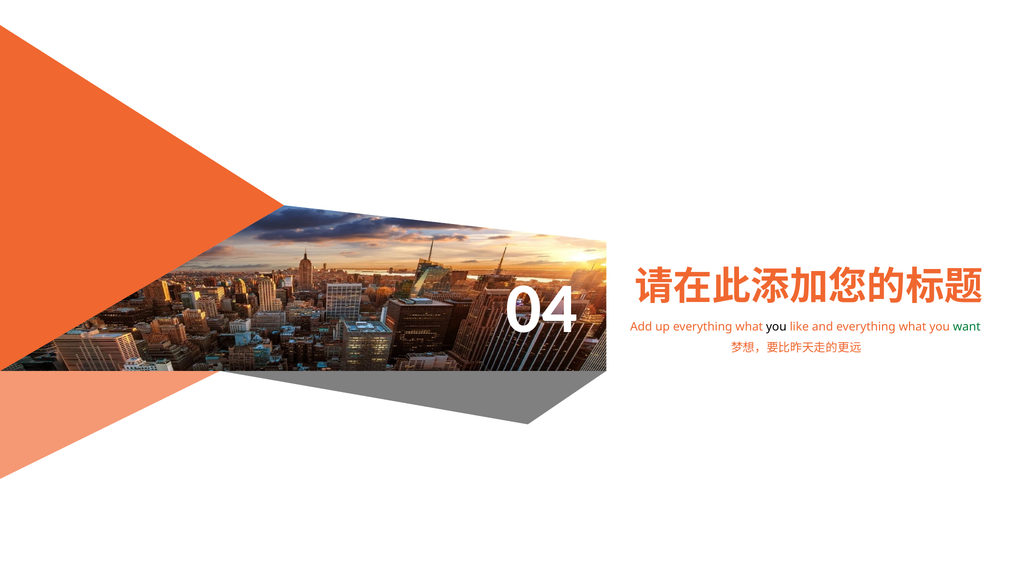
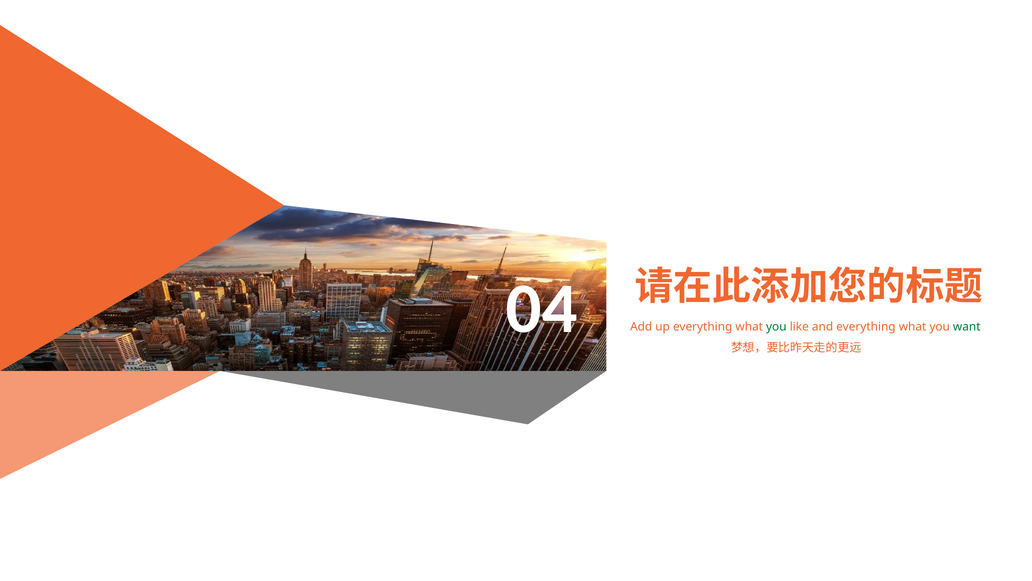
you at (776, 326) colour: black -> green
